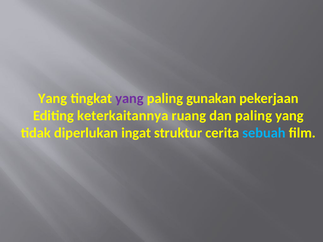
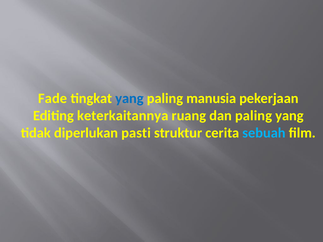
Yang at (53, 99): Yang -> Fade
yang at (129, 99) colour: purple -> blue
gunakan: gunakan -> manusia
ingat: ingat -> pasti
